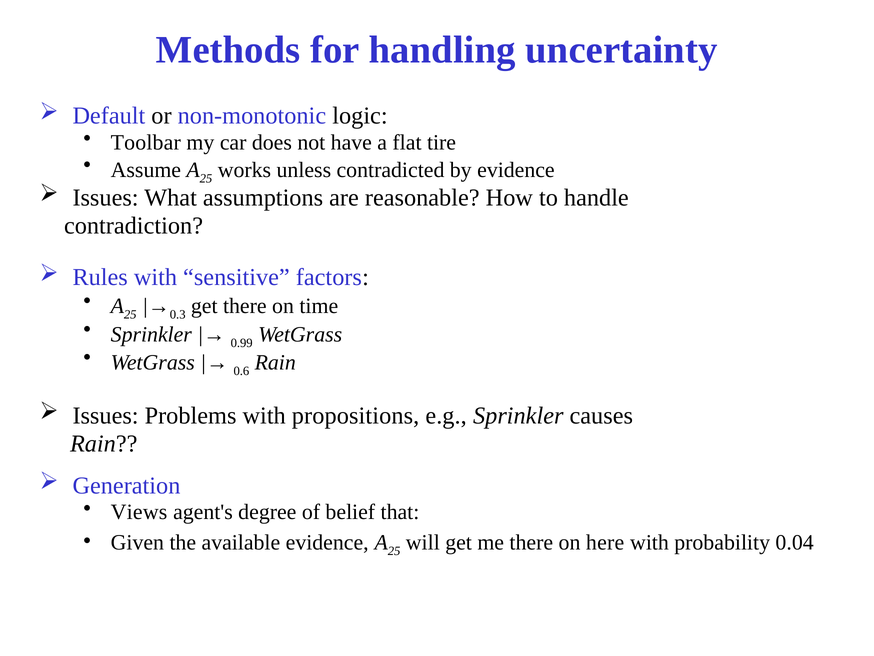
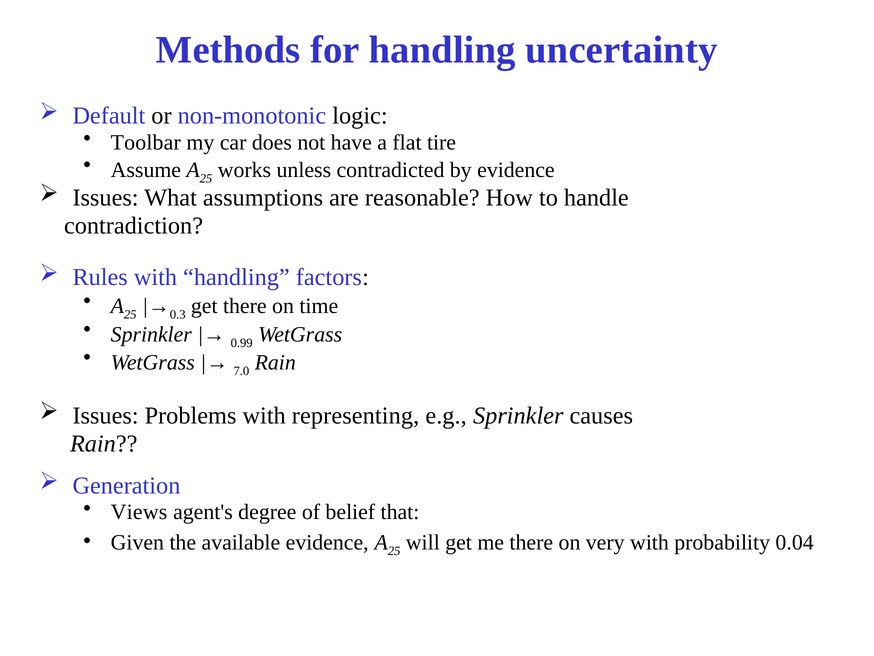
with sensitive: sensitive -> handling
0.6: 0.6 -> 7.0
propositions: propositions -> representing
here: here -> very
